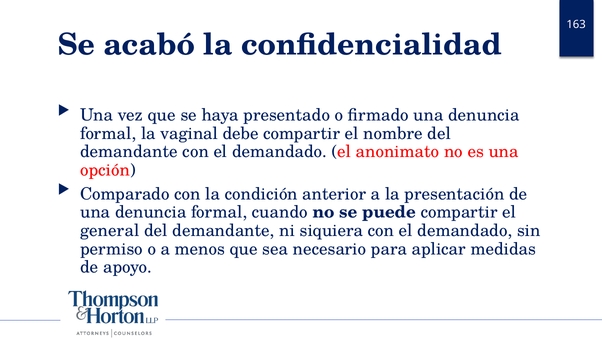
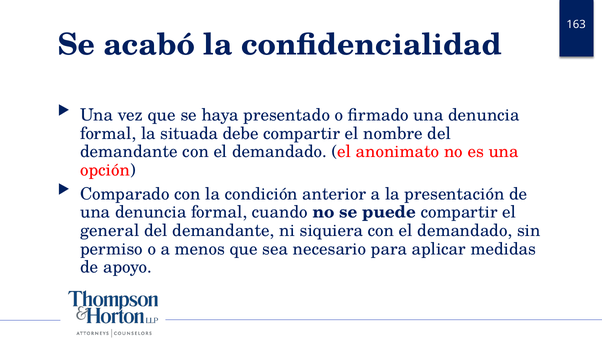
vaginal: vaginal -> situada
